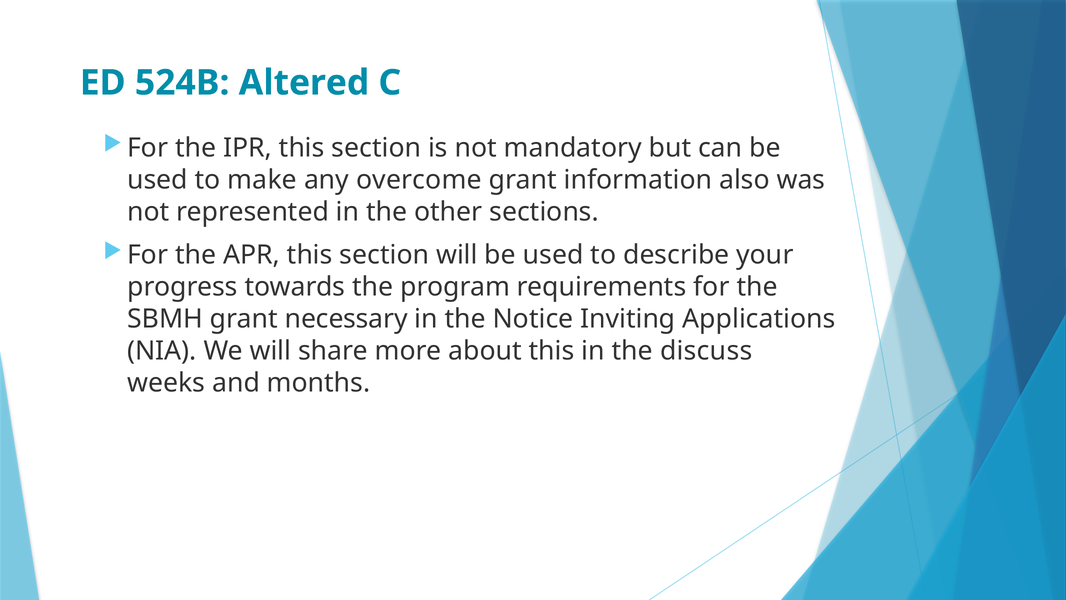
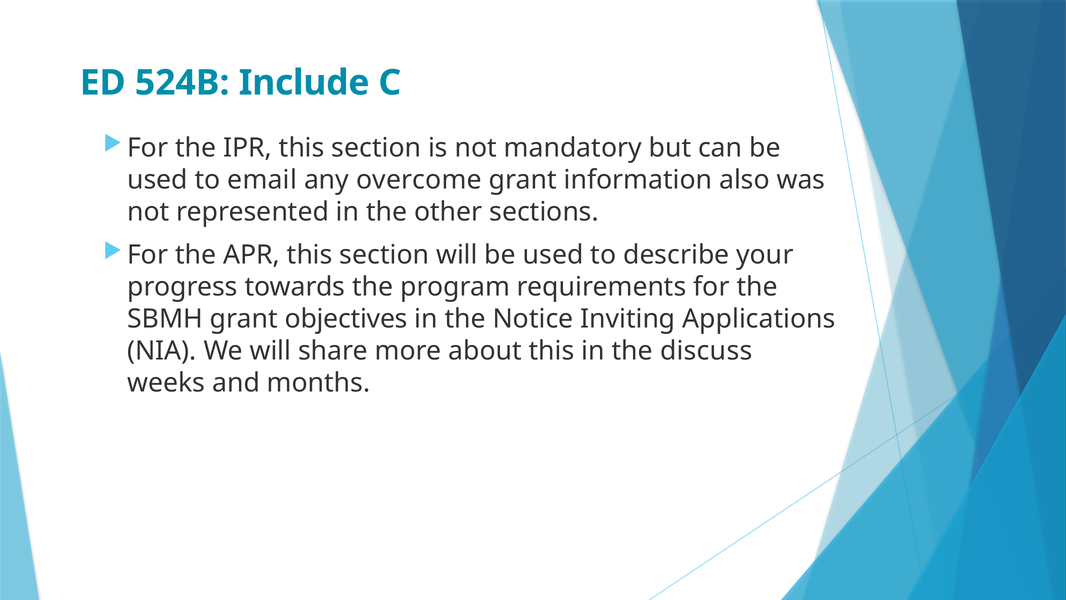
Altered: Altered -> Include
make: make -> email
necessary: necessary -> objectives
